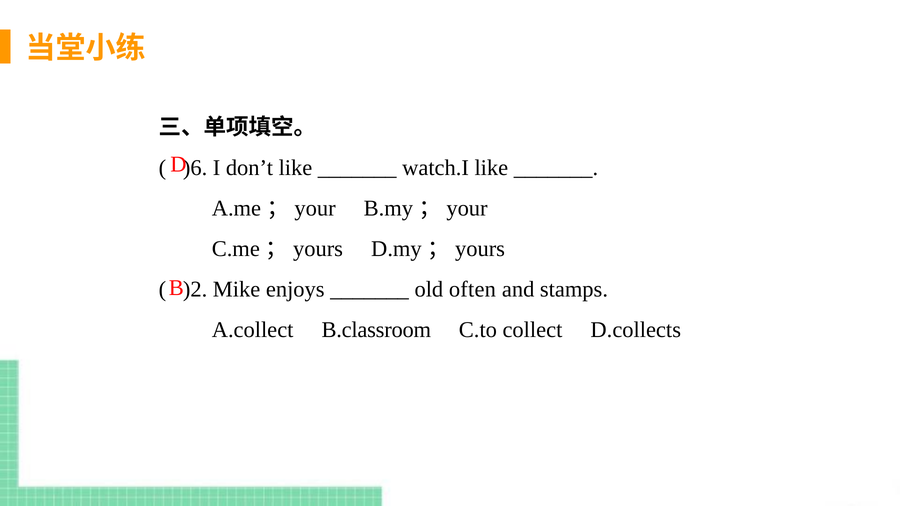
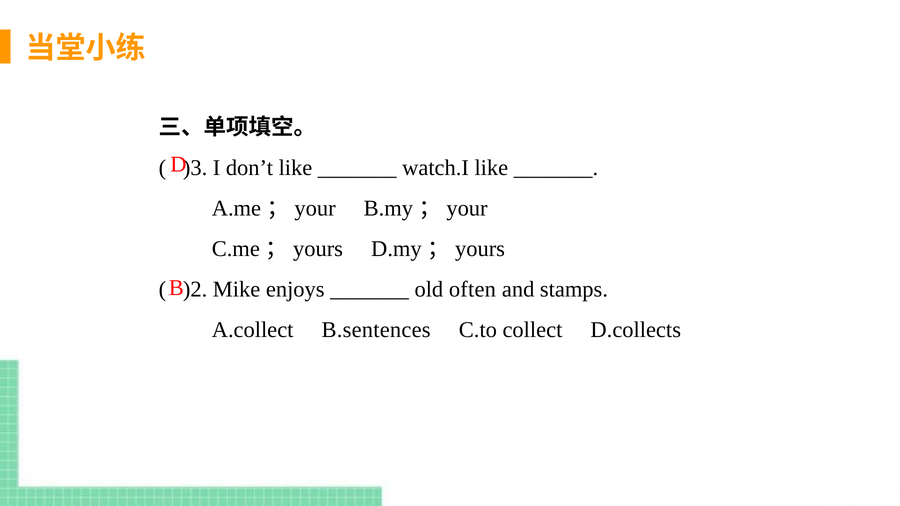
)6: )6 -> )3
B.classroom: B.classroom -> B.sentences
